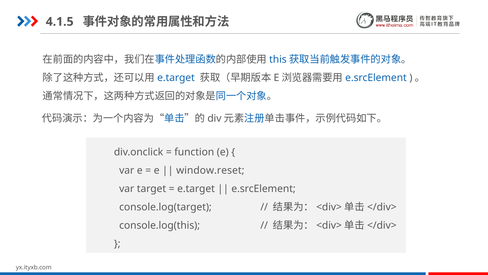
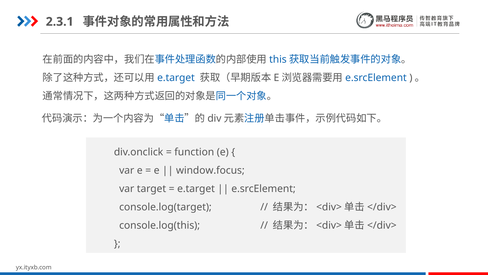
4.1.5: 4.1.5 -> 2.3.1
window.reset: window.reset -> window.focus
